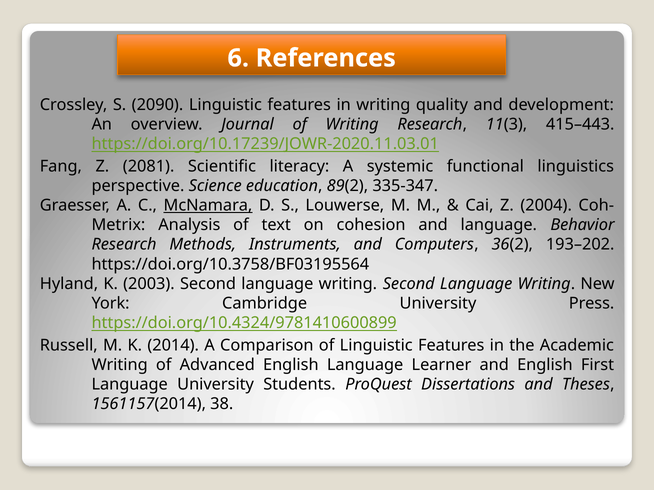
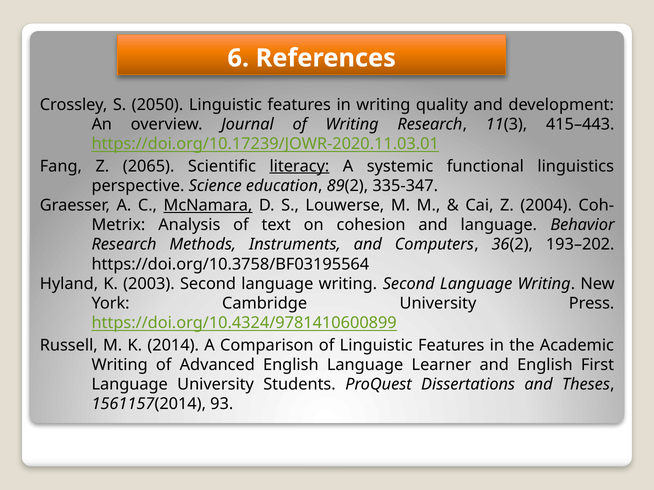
2090: 2090 -> 2050
2081: 2081 -> 2065
literacy underline: none -> present
38: 38 -> 93
